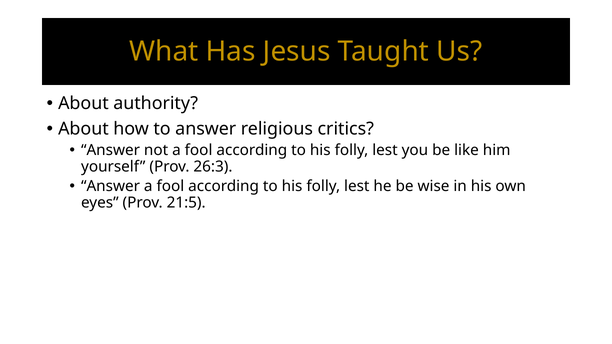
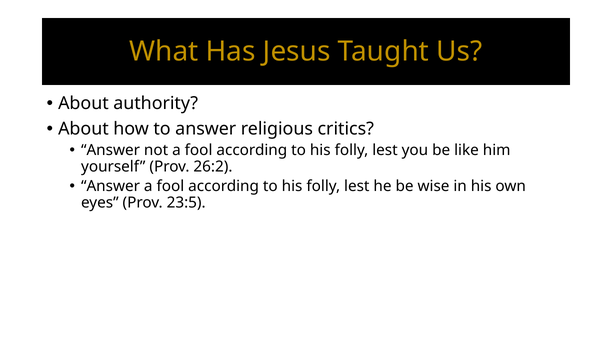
26:3: 26:3 -> 26:2
21:5: 21:5 -> 23:5
